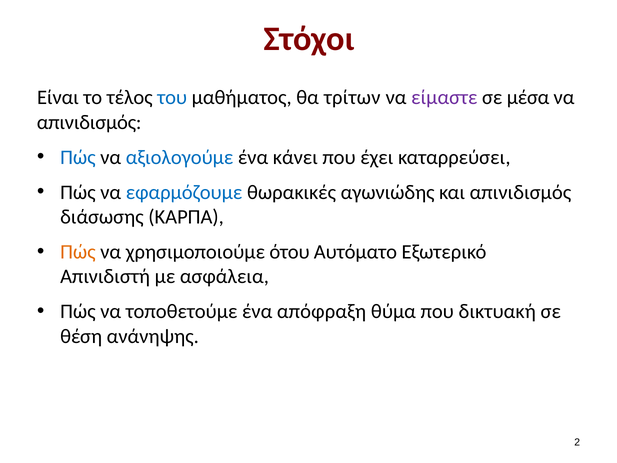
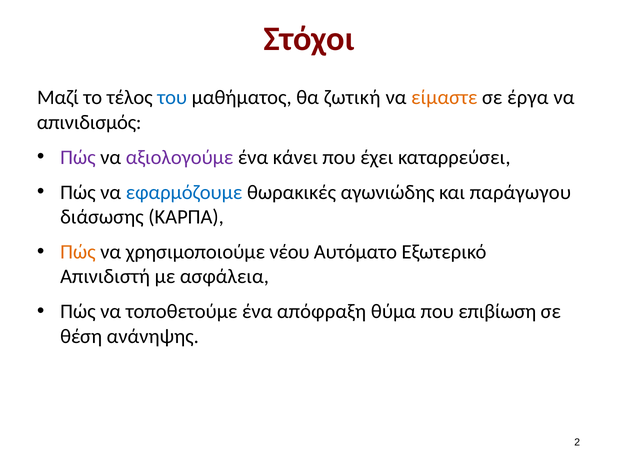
Είναι: Είναι -> Μαζί
τρίτων: τρίτων -> ζωτική
είμαστε colour: purple -> orange
μέσα: μέσα -> έργα
Πώς at (78, 157) colour: blue -> purple
αξιολογούμε colour: blue -> purple
και απινιδισμός: απινιδισμός -> παράγωγου
ότου: ότου -> νέου
δικτυακή: δικτυακή -> επιβίωση
